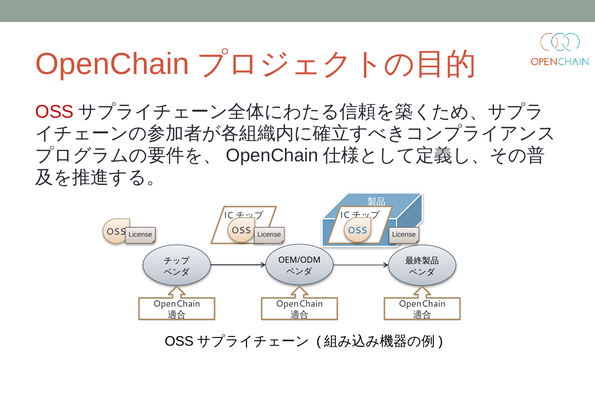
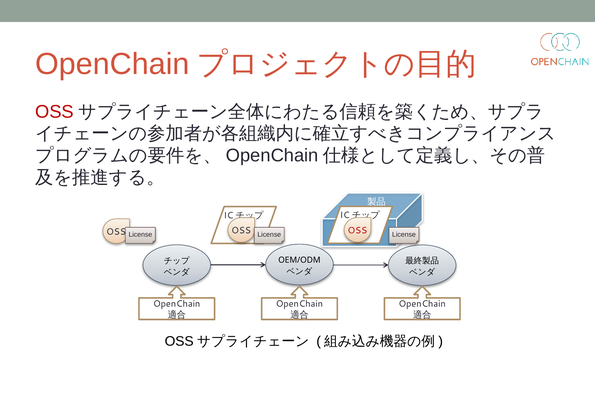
OSS at (357, 230) colour: blue -> red
